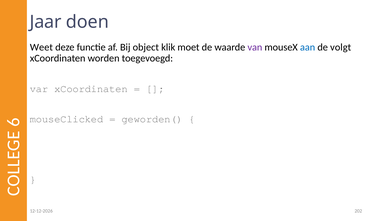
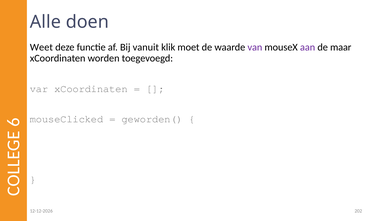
Jaar: Jaar -> Alle
object: object -> vanuit
aan colour: blue -> purple
volgt: volgt -> maar
